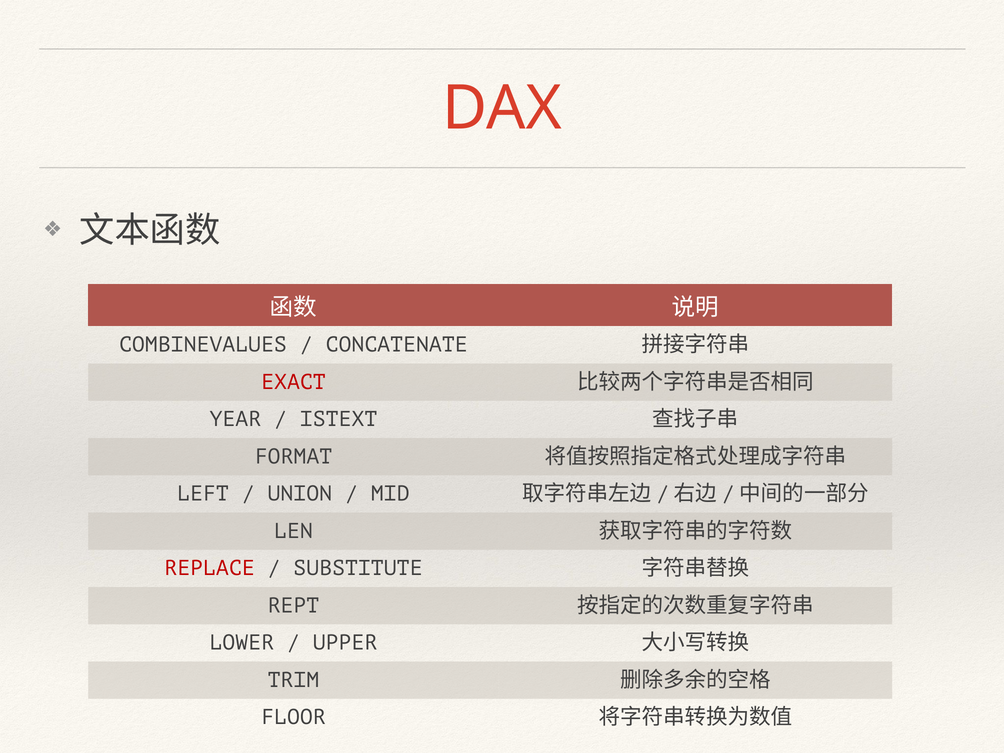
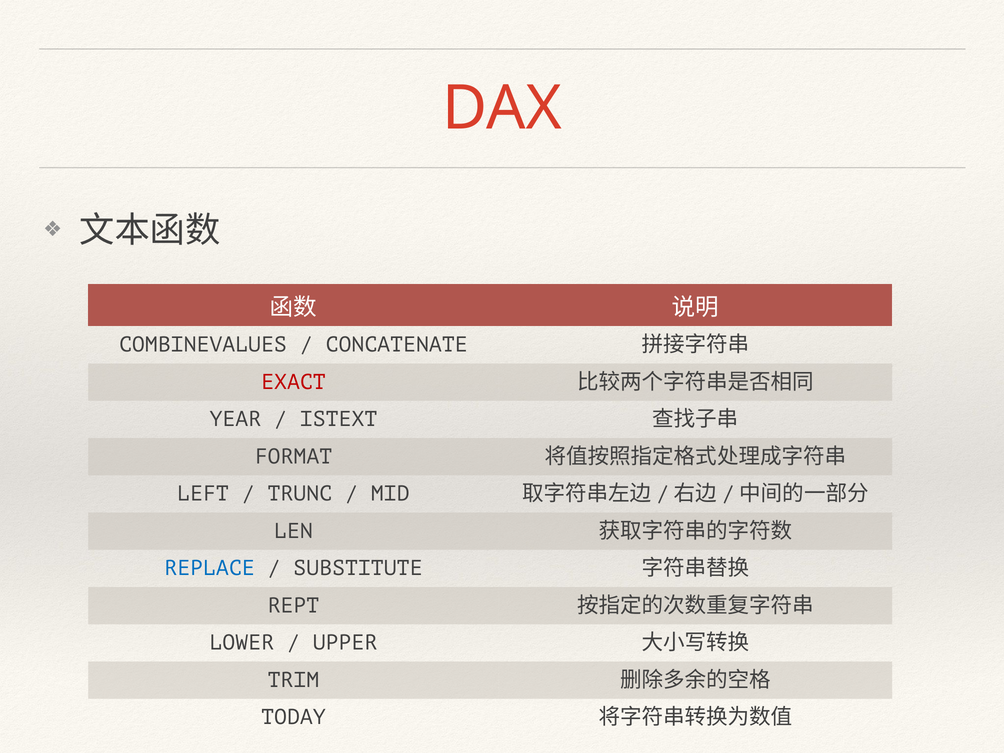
UNION: UNION -> TRUNC
REPLACE colour: red -> blue
FLOOR: FLOOR -> TODAY
